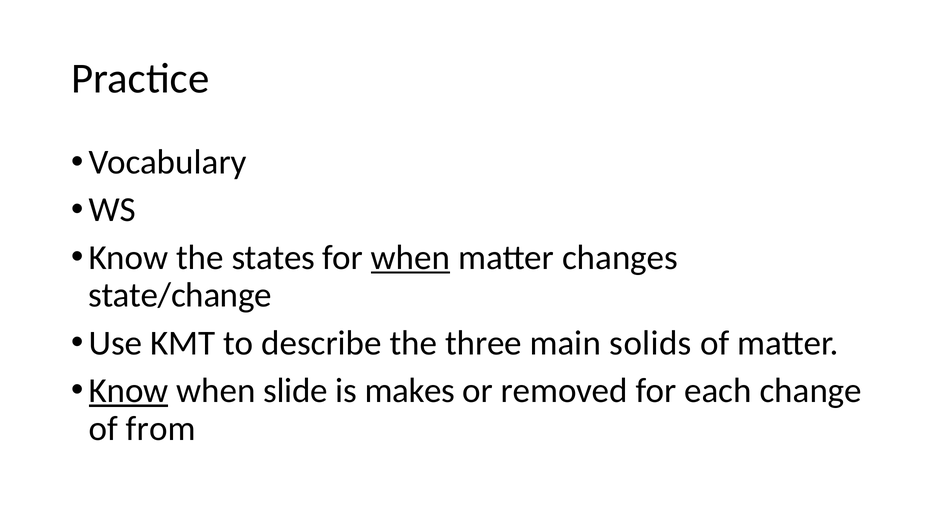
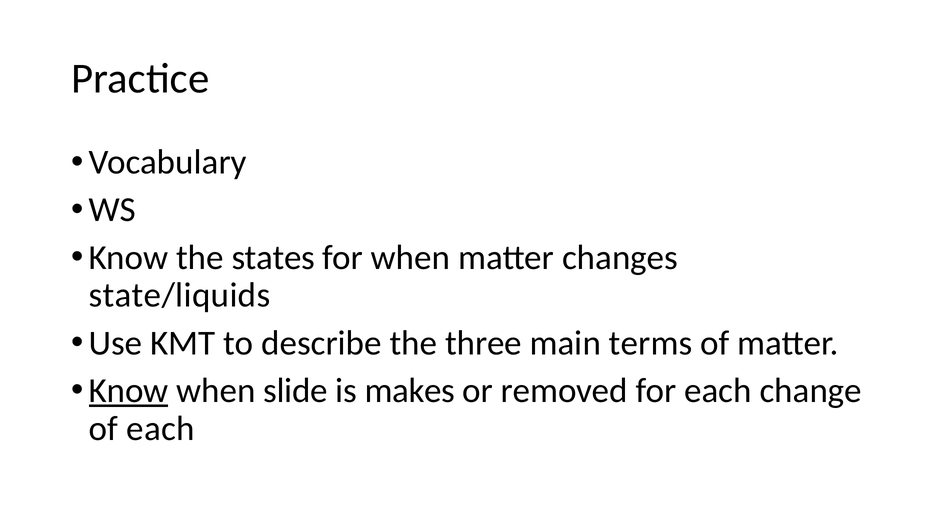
when at (411, 257) underline: present -> none
state/change: state/change -> state/liquids
solids: solids -> terms
of from: from -> each
